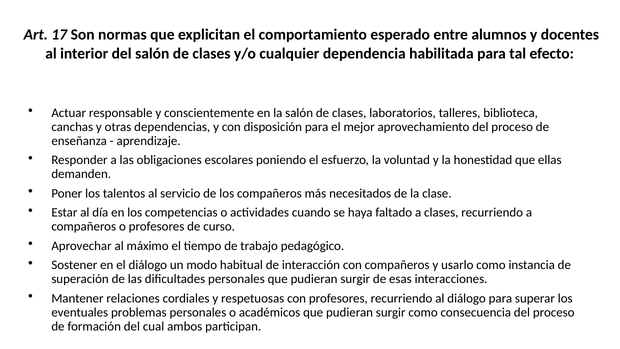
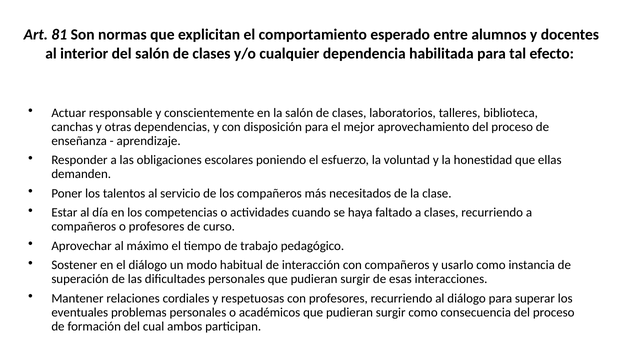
17: 17 -> 81
